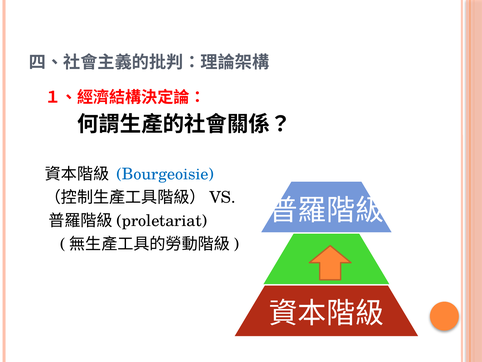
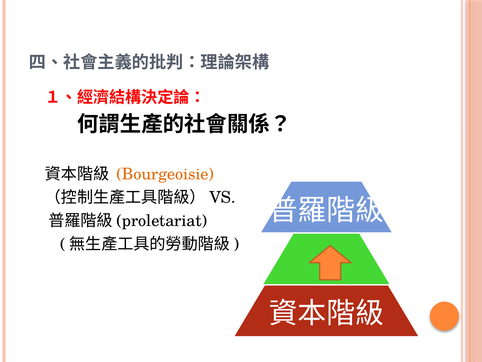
Bourgeoisie colour: blue -> orange
